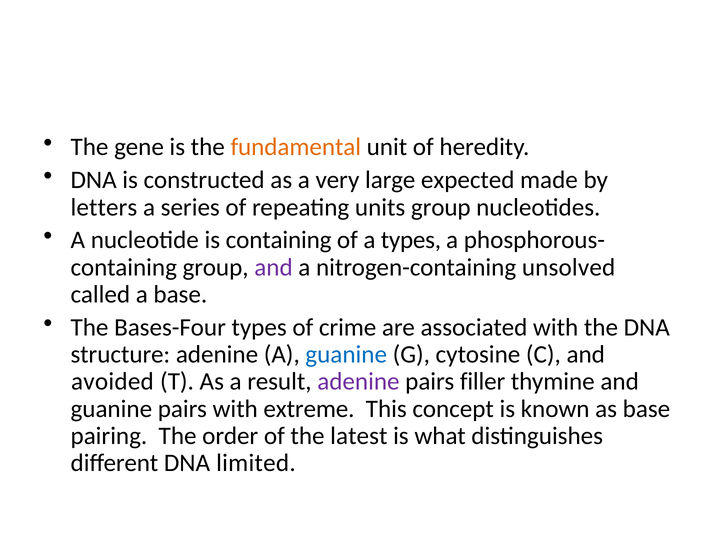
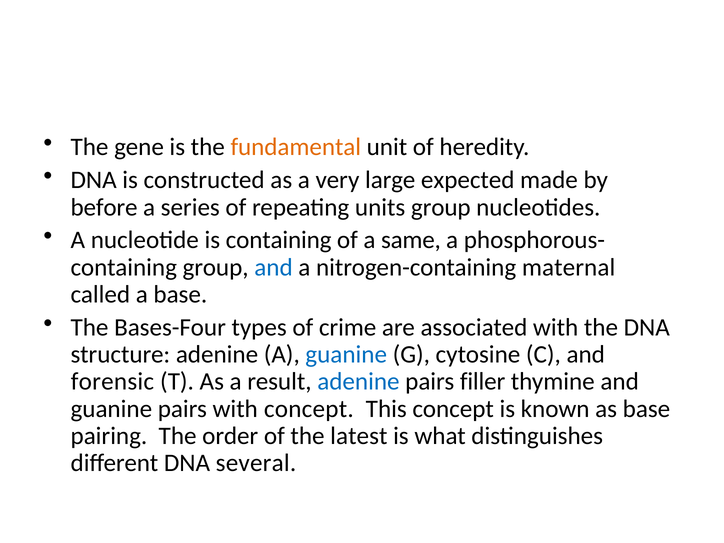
letters: letters -> before
a types: types -> same
and at (274, 267) colour: purple -> blue
unsolved: unsolved -> maternal
avoided: avoided -> forensic
adenine at (358, 382) colour: purple -> blue
with extreme: extreme -> concept
limited: limited -> several
